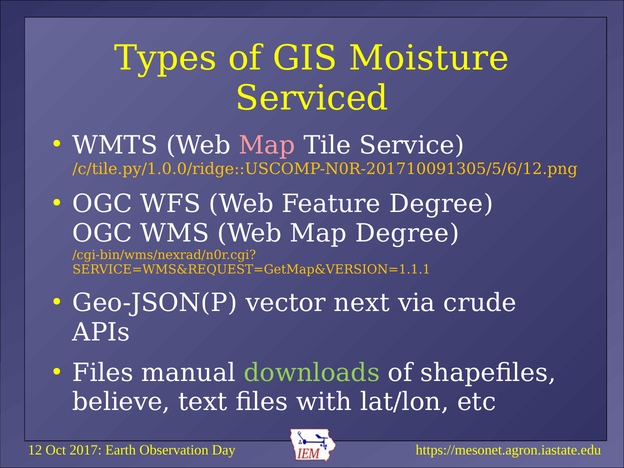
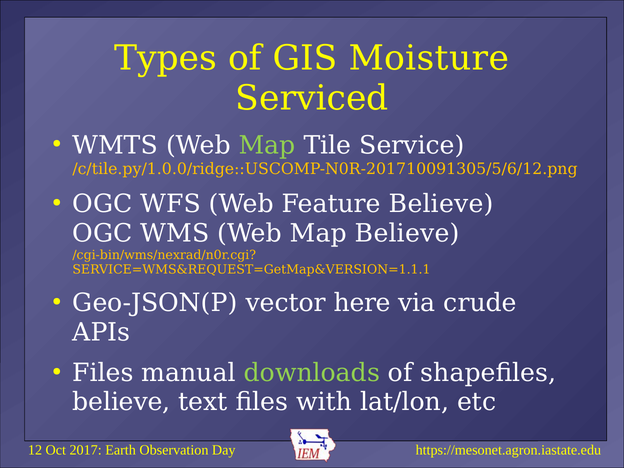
Map at (267, 145) colour: pink -> light green
Feature Degree: Degree -> Believe
Map Degree: Degree -> Believe
next: next -> here
